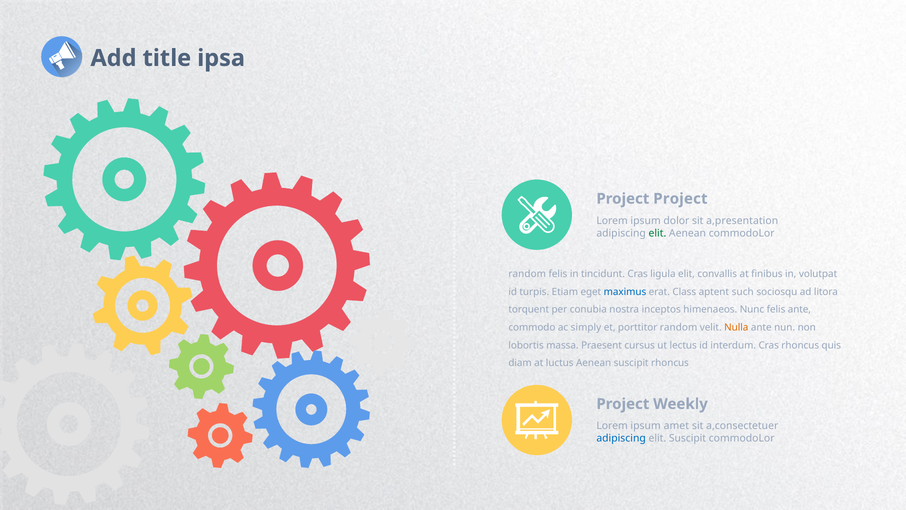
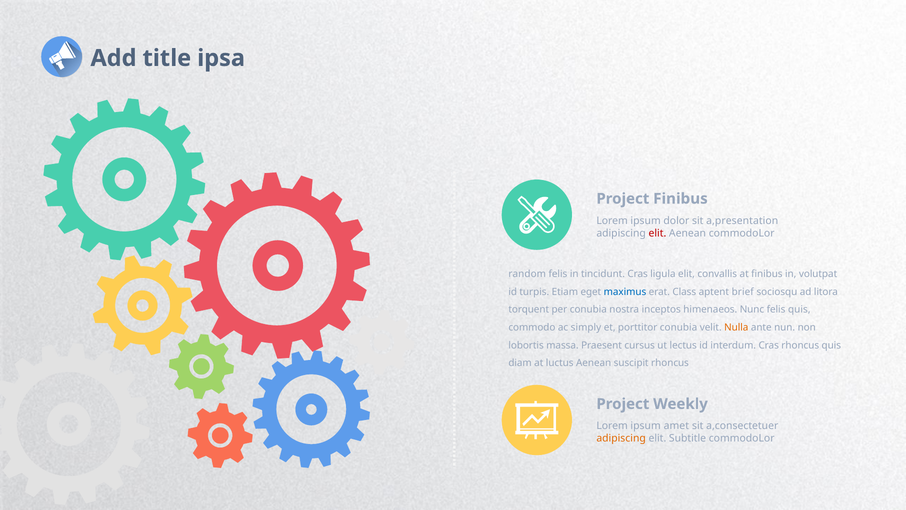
Project Project: Project -> Finibus
elit at (657, 233) colour: green -> red
such: such -> brief
felis ante: ante -> quis
porttitor random: random -> conubia
adipiscing at (621, 438) colour: blue -> orange
elit Suscipit: Suscipit -> Subtitle
